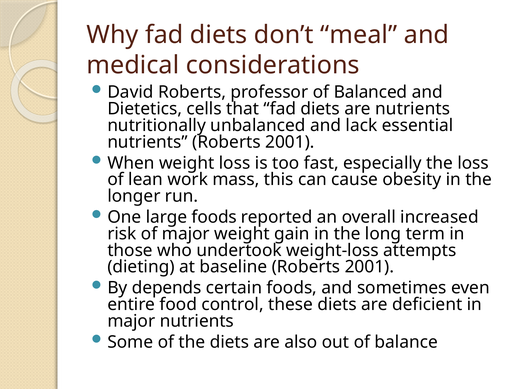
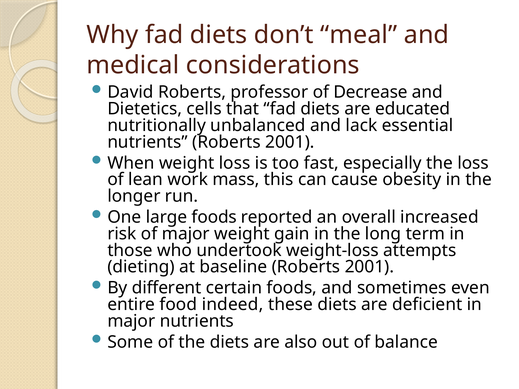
Balanced: Balanced -> Decrease
are nutrients: nutrients -> educated
depends: depends -> different
control: control -> indeed
